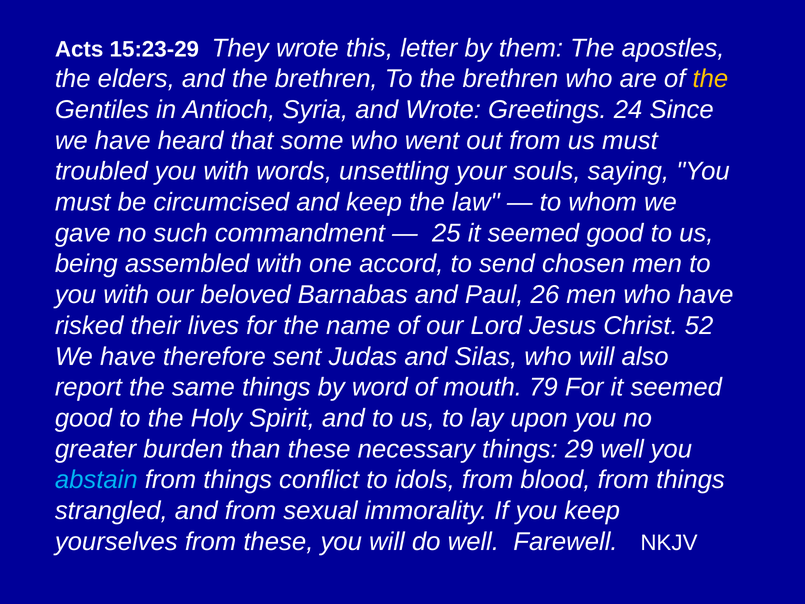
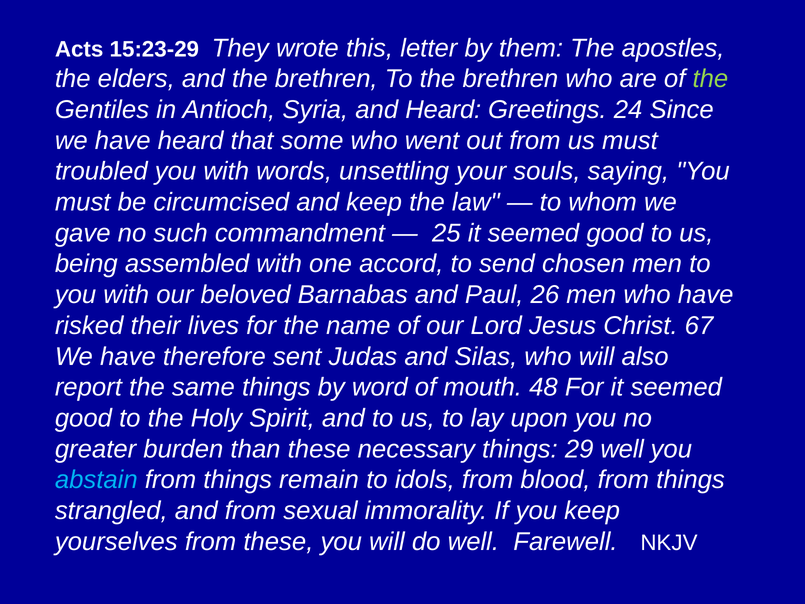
the at (710, 79) colour: yellow -> light green
and Wrote: Wrote -> Heard
52: 52 -> 67
79: 79 -> 48
conflict: conflict -> remain
